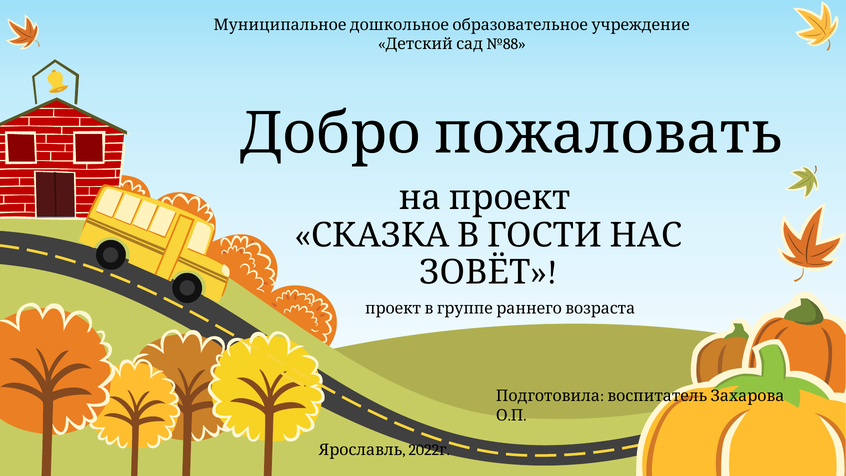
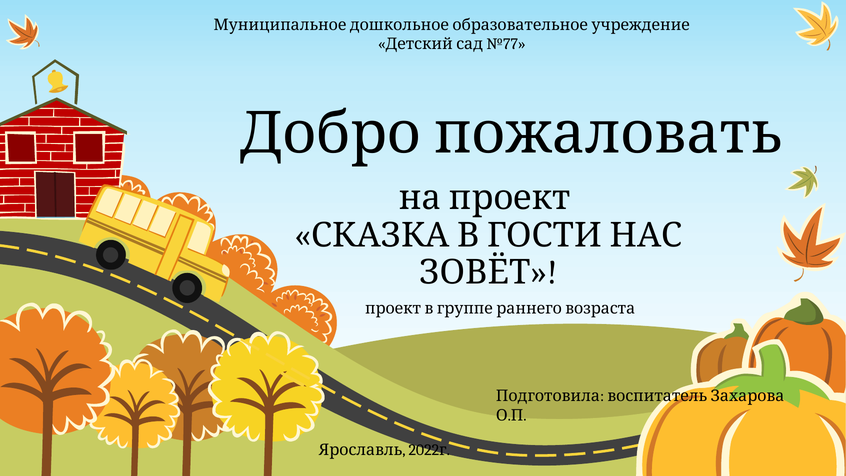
№88: №88 -> №77
